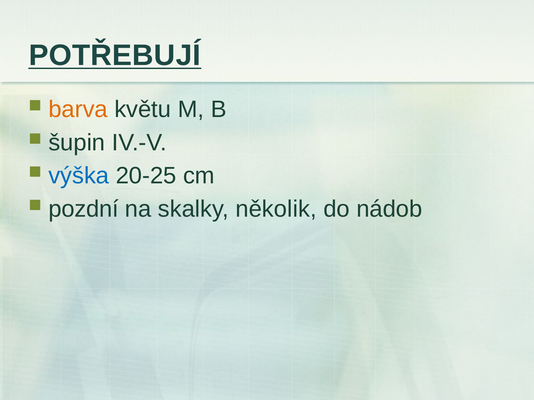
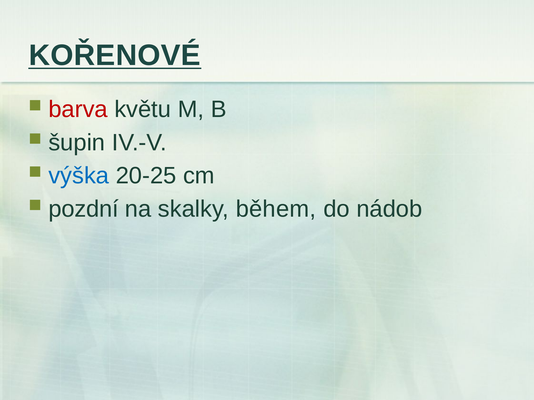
POTŘEBUJÍ: POTŘEBUJÍ -> KOŘENOVÉ
barva colour: orange -> red
několik: několik -> během
